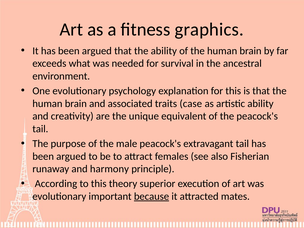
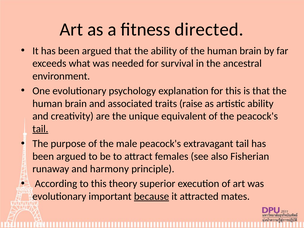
graphics: graphics -> directed
case: case -> raise
tail at (40, 129) underline: none -> present
